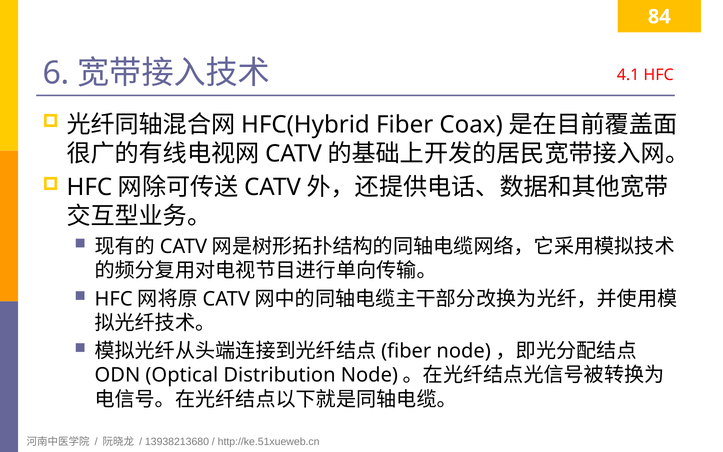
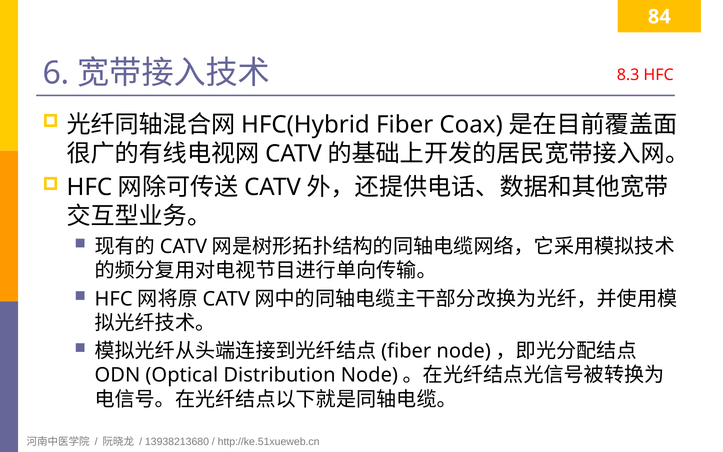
4.1: 4.1 -> 8.3
